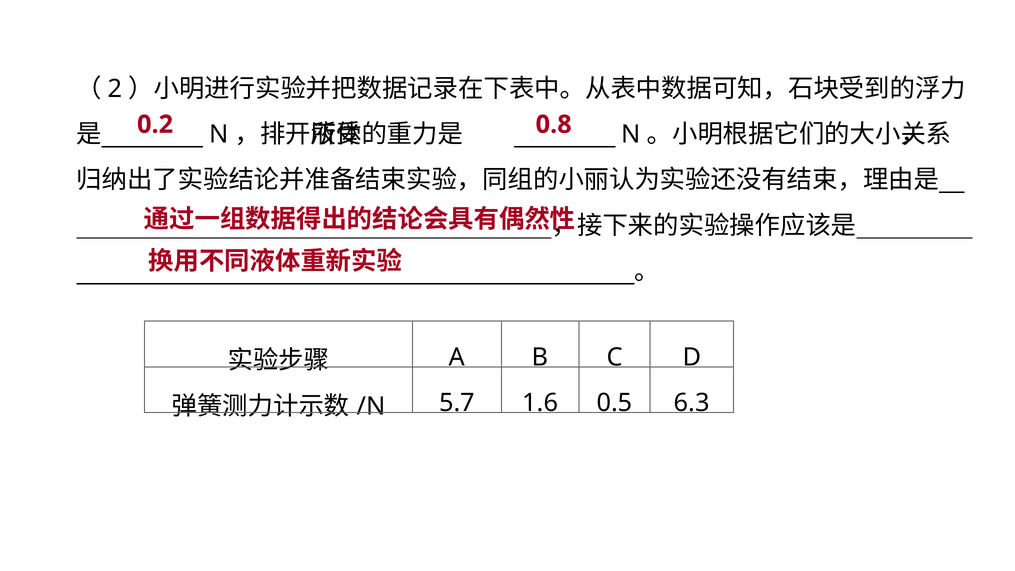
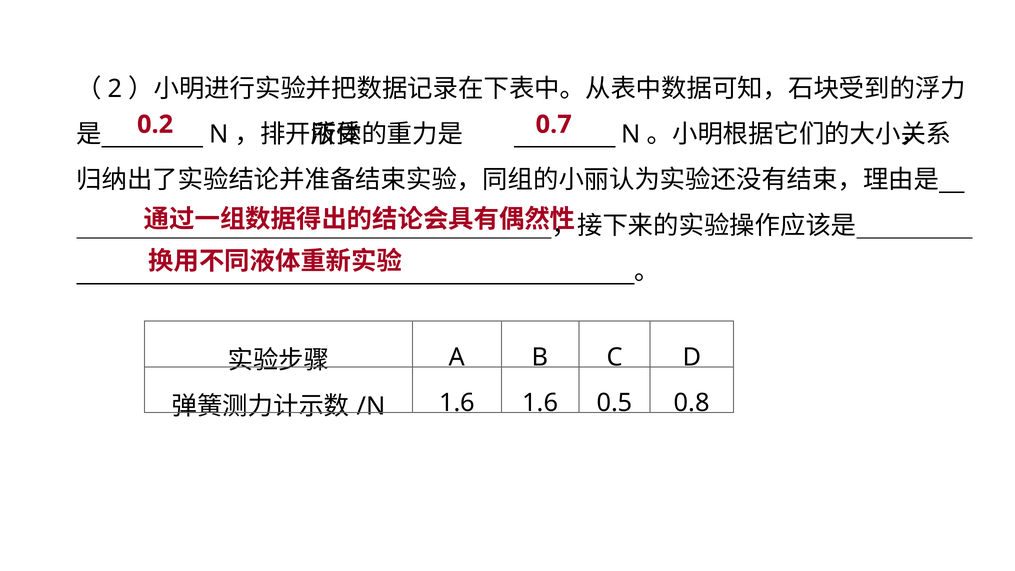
0.8: 0.8 -> 0.7
5.7 at (457, 403): 5.7 -> 1.6
6.3: 6.3 -> 0.8
